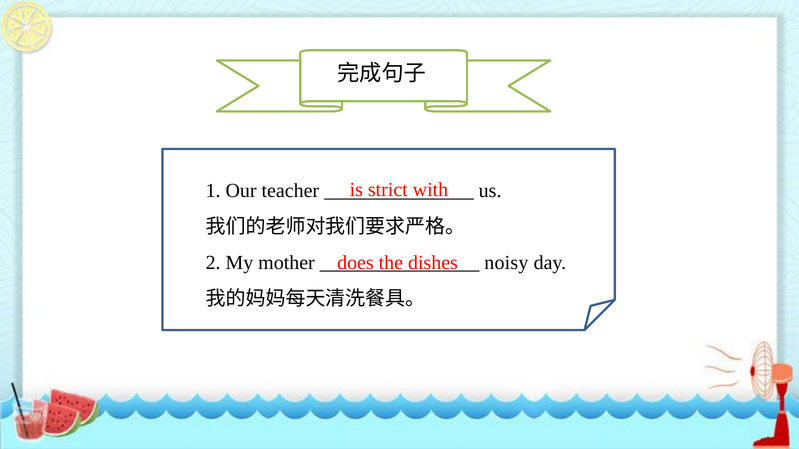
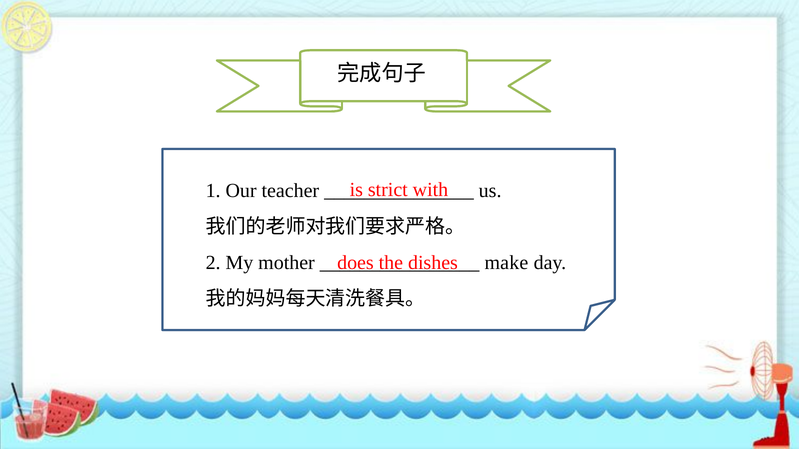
noisy: noisy -> make
